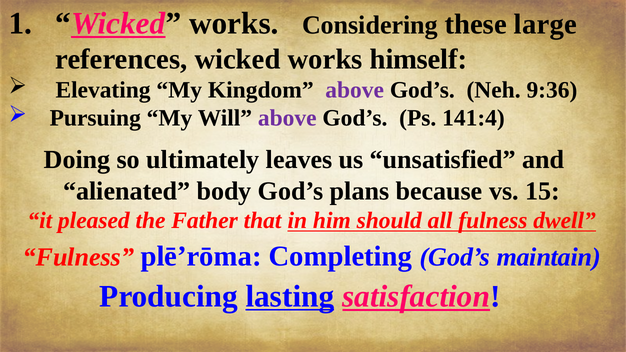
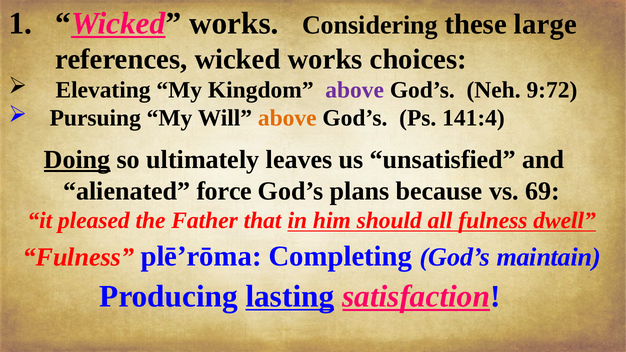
himself: himself -> choices
9:36: 9:36 -> 9:72
above at (287, 118) colour: purple -> orange
Doing underline: none -> present
body: body -> force
15: 15 -> 69
